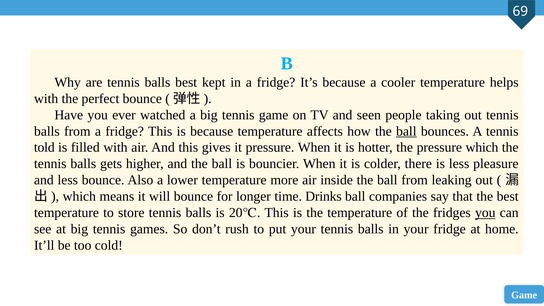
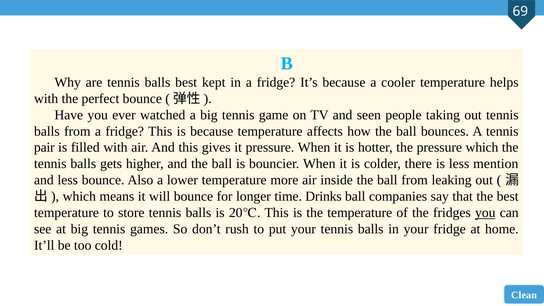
ball at (406, 131) underline: present -> none
told: told -> pair
pleasure: pleasure -> mention
Game at (524, 295): Game -> Clean
